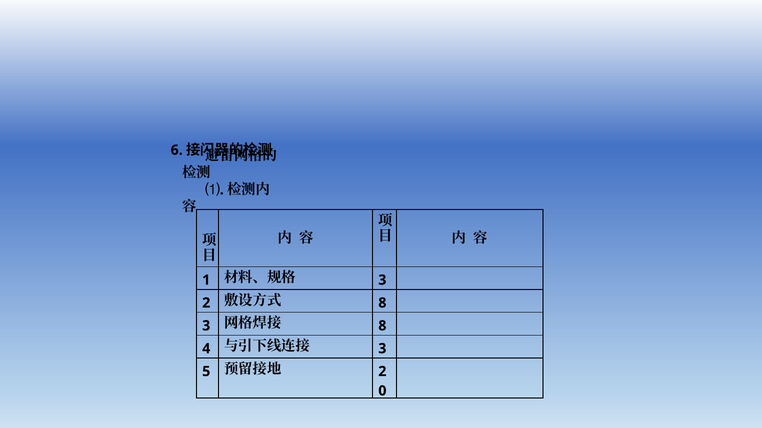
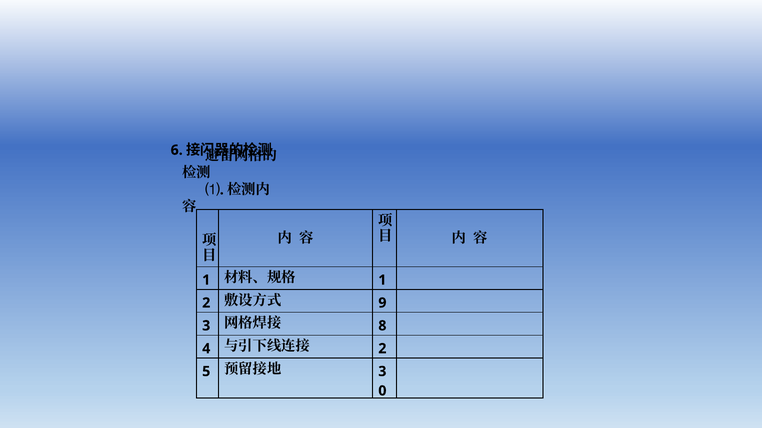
3 at (382, 280): 3 -> 1
8 at (382, 303): 8 -> 9
3 at (382, 349): 3 -> 2
2 at (382, 372): 2 -> 3
